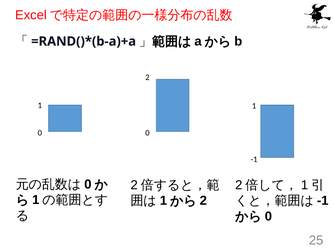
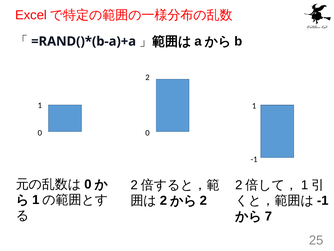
1 at (163, 200): 1 -> 2
0 at (268, 216): 0 -> 7
